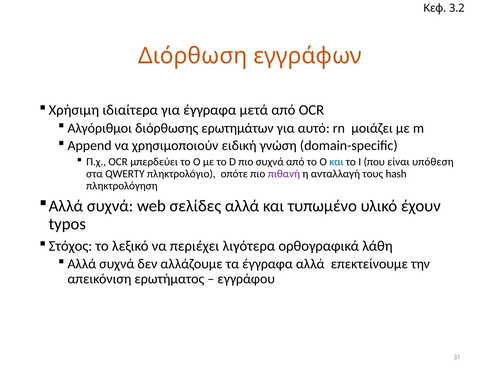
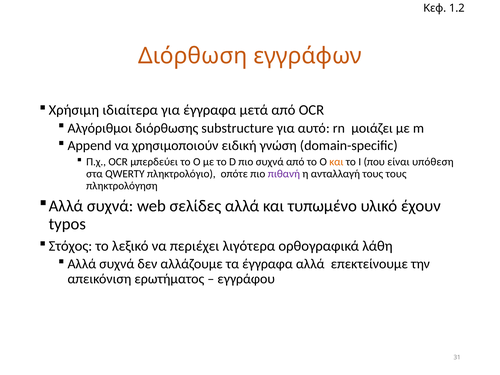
3.2: 3.2 -> 1.2
ερωτημάτων: ερωτημάτων -> substructure
και at (336, 162) colour: blue -> orange
τους hash: hash -> τους
